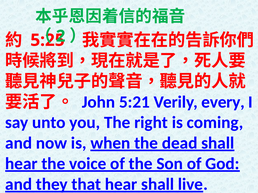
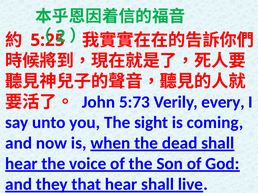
5:21: 5:21 -> 5:73
right: right -> sight
